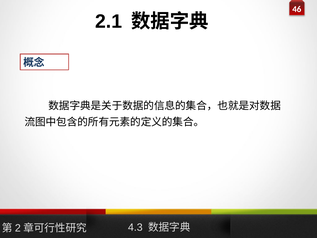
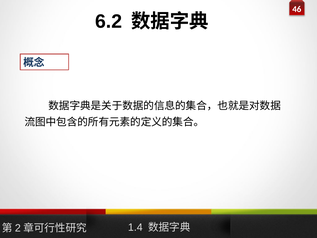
2.1: 2.1 -> 6.2
4.3: 4.3 -> 1.4
